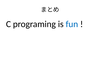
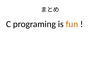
fun colour: blue -> orange
